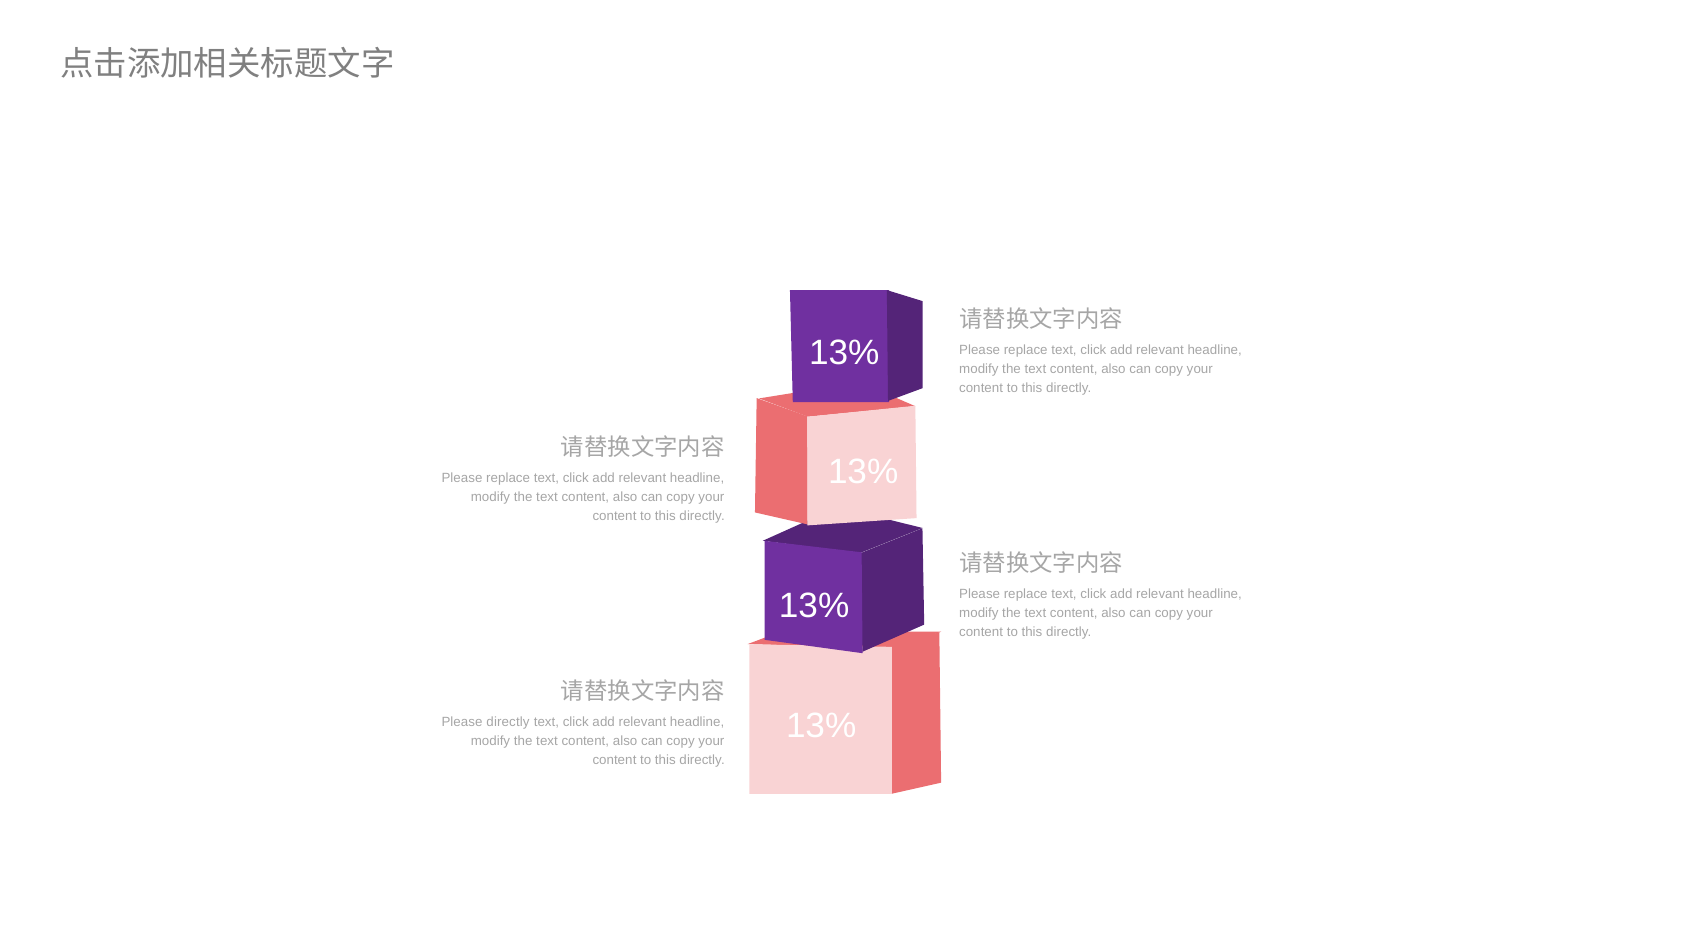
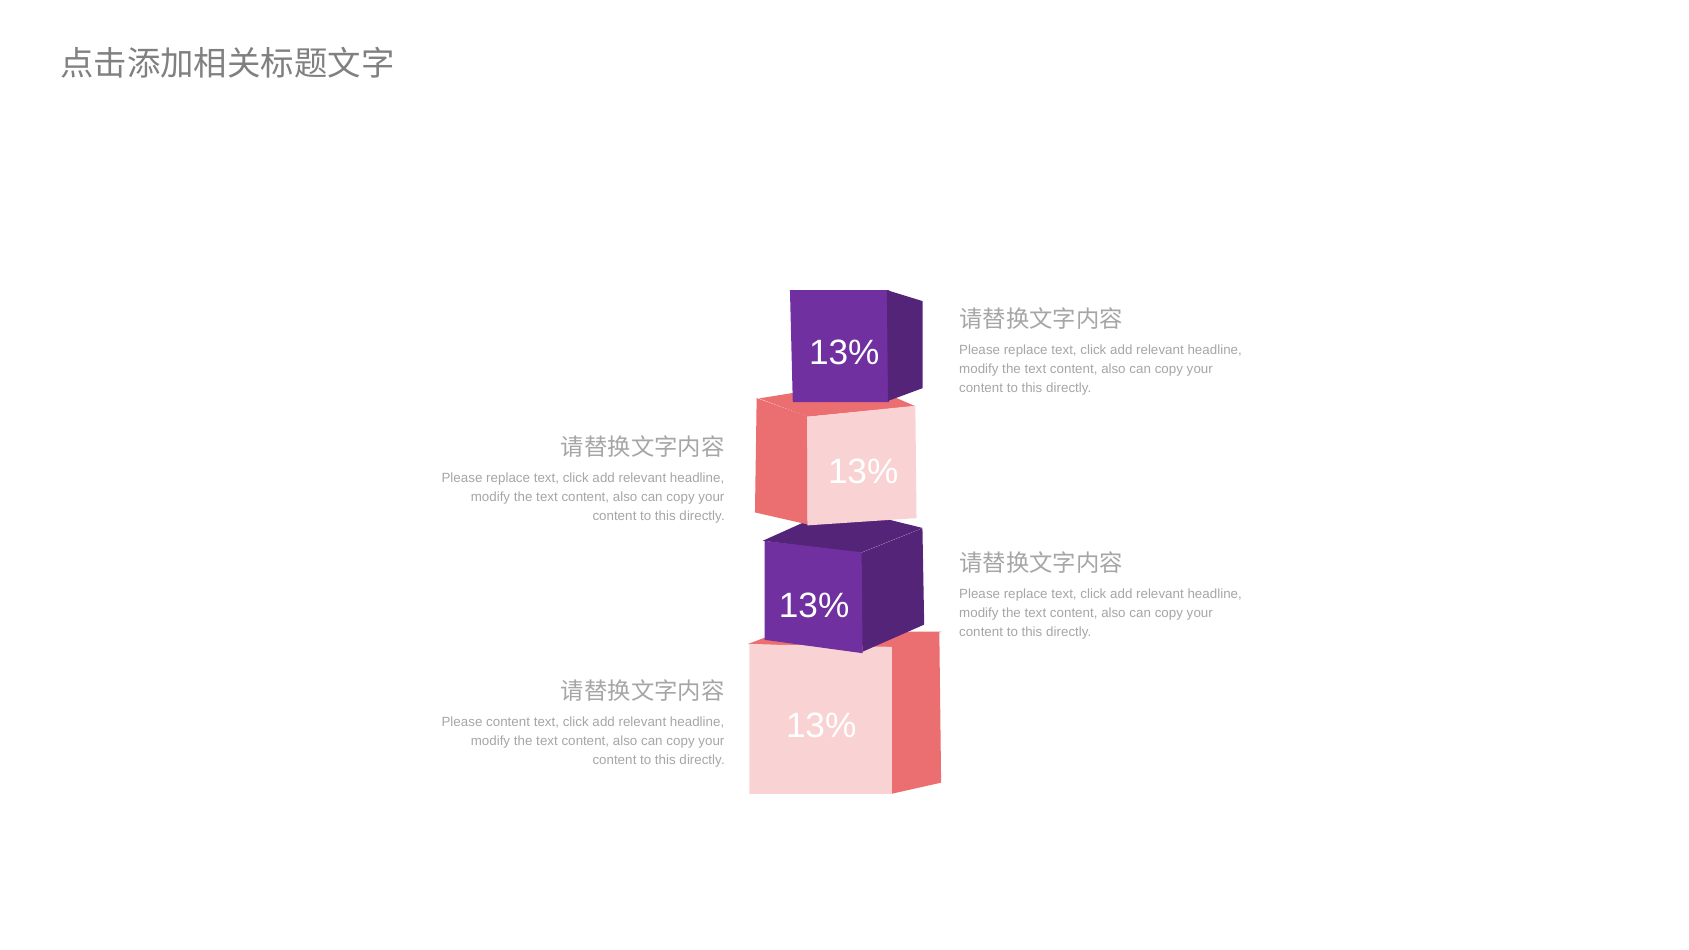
Please directly: directly -> content
